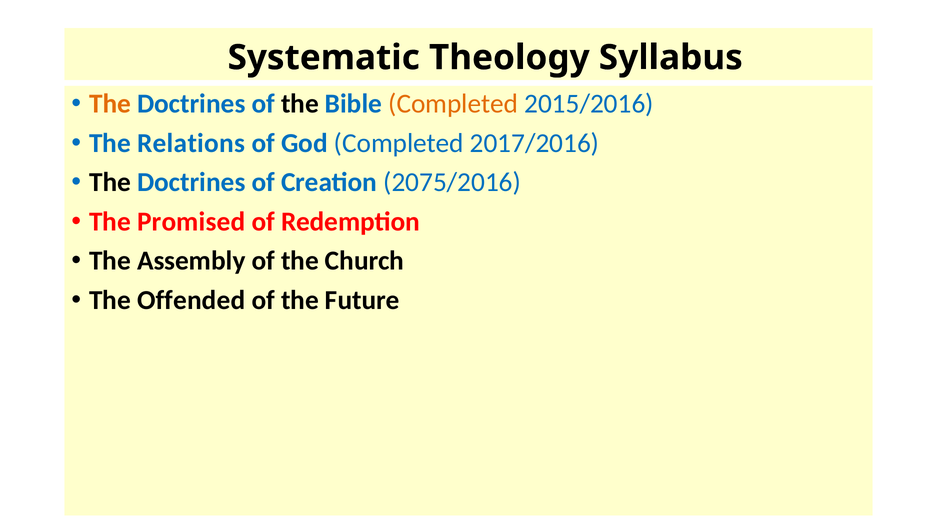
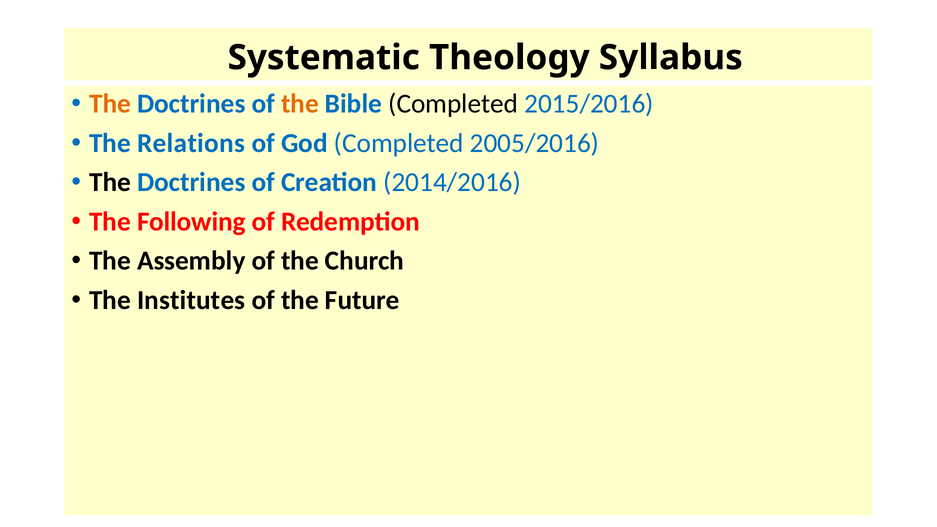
the at (300, 104) colour: black -> orange
Completed at (453, 104) colour: orange -> black
2017/2016: 2017/2016 -> 2005/2016
2075/2016: 2075/2016 -> 2014/2016
Promised: Promised -> Following
Offended: Offended -> Institutes
